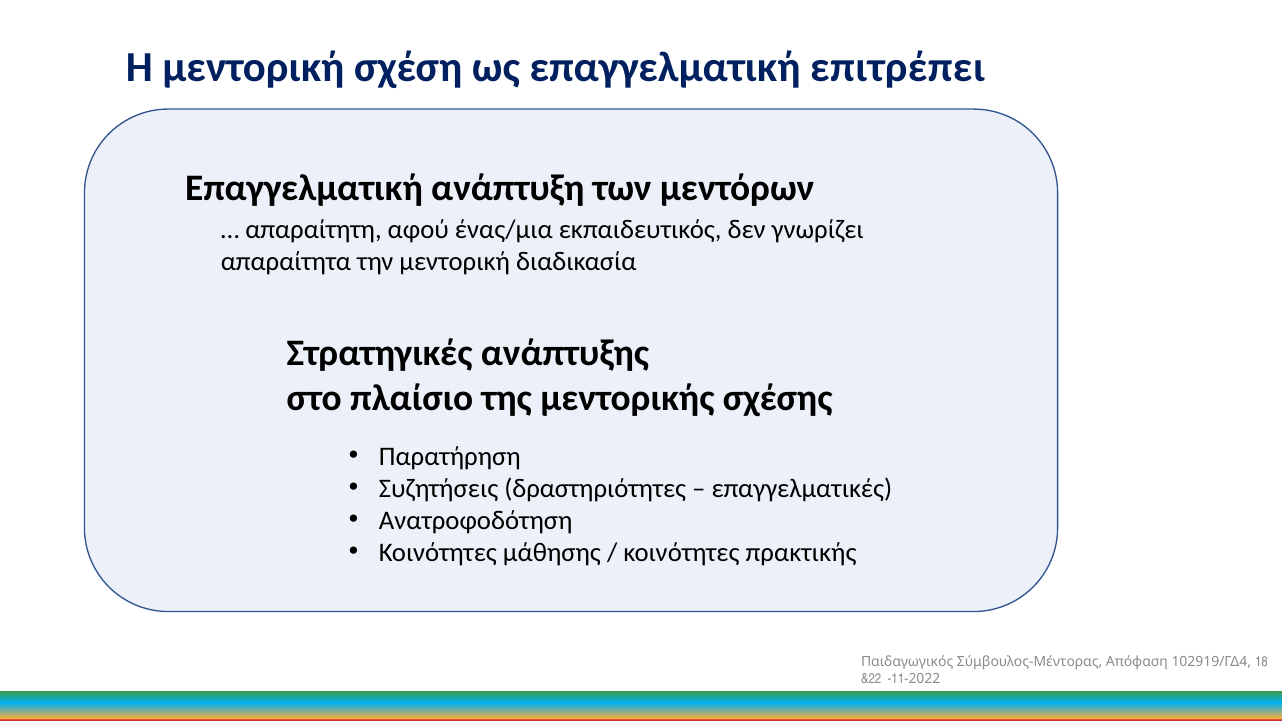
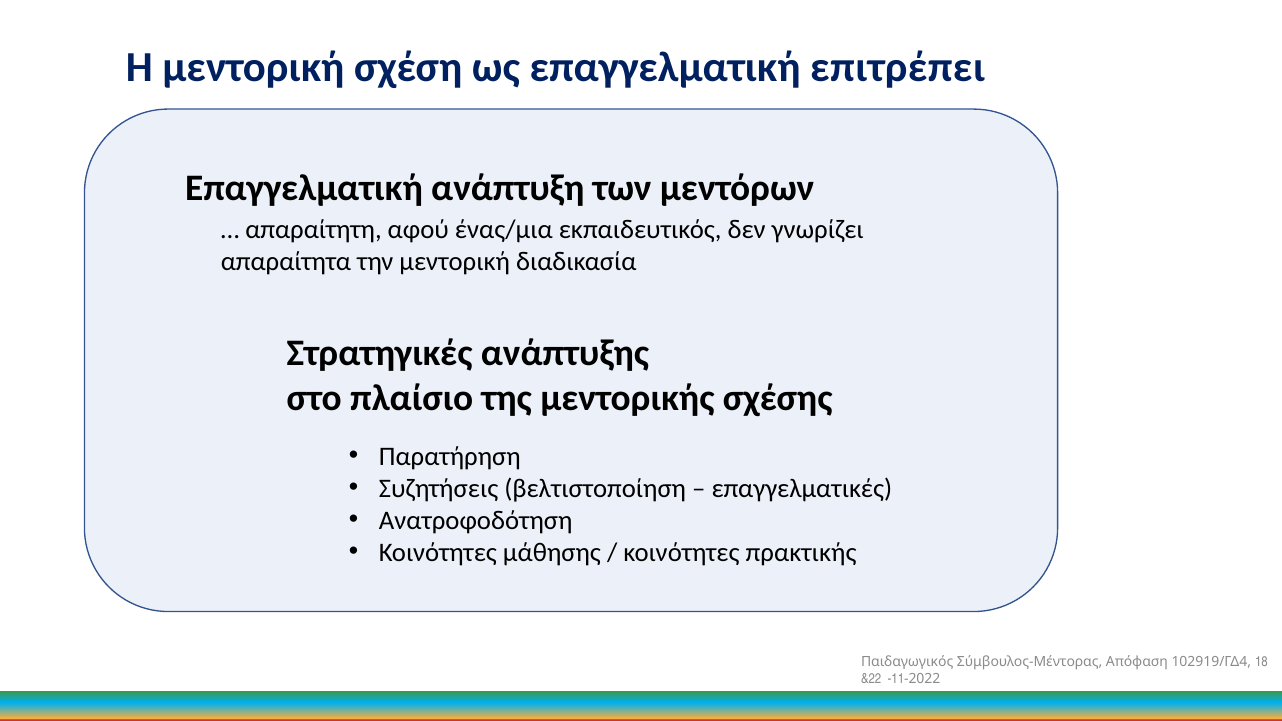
δραστηριότητες: δραστηριότητες -> βελτιστοποίηση
